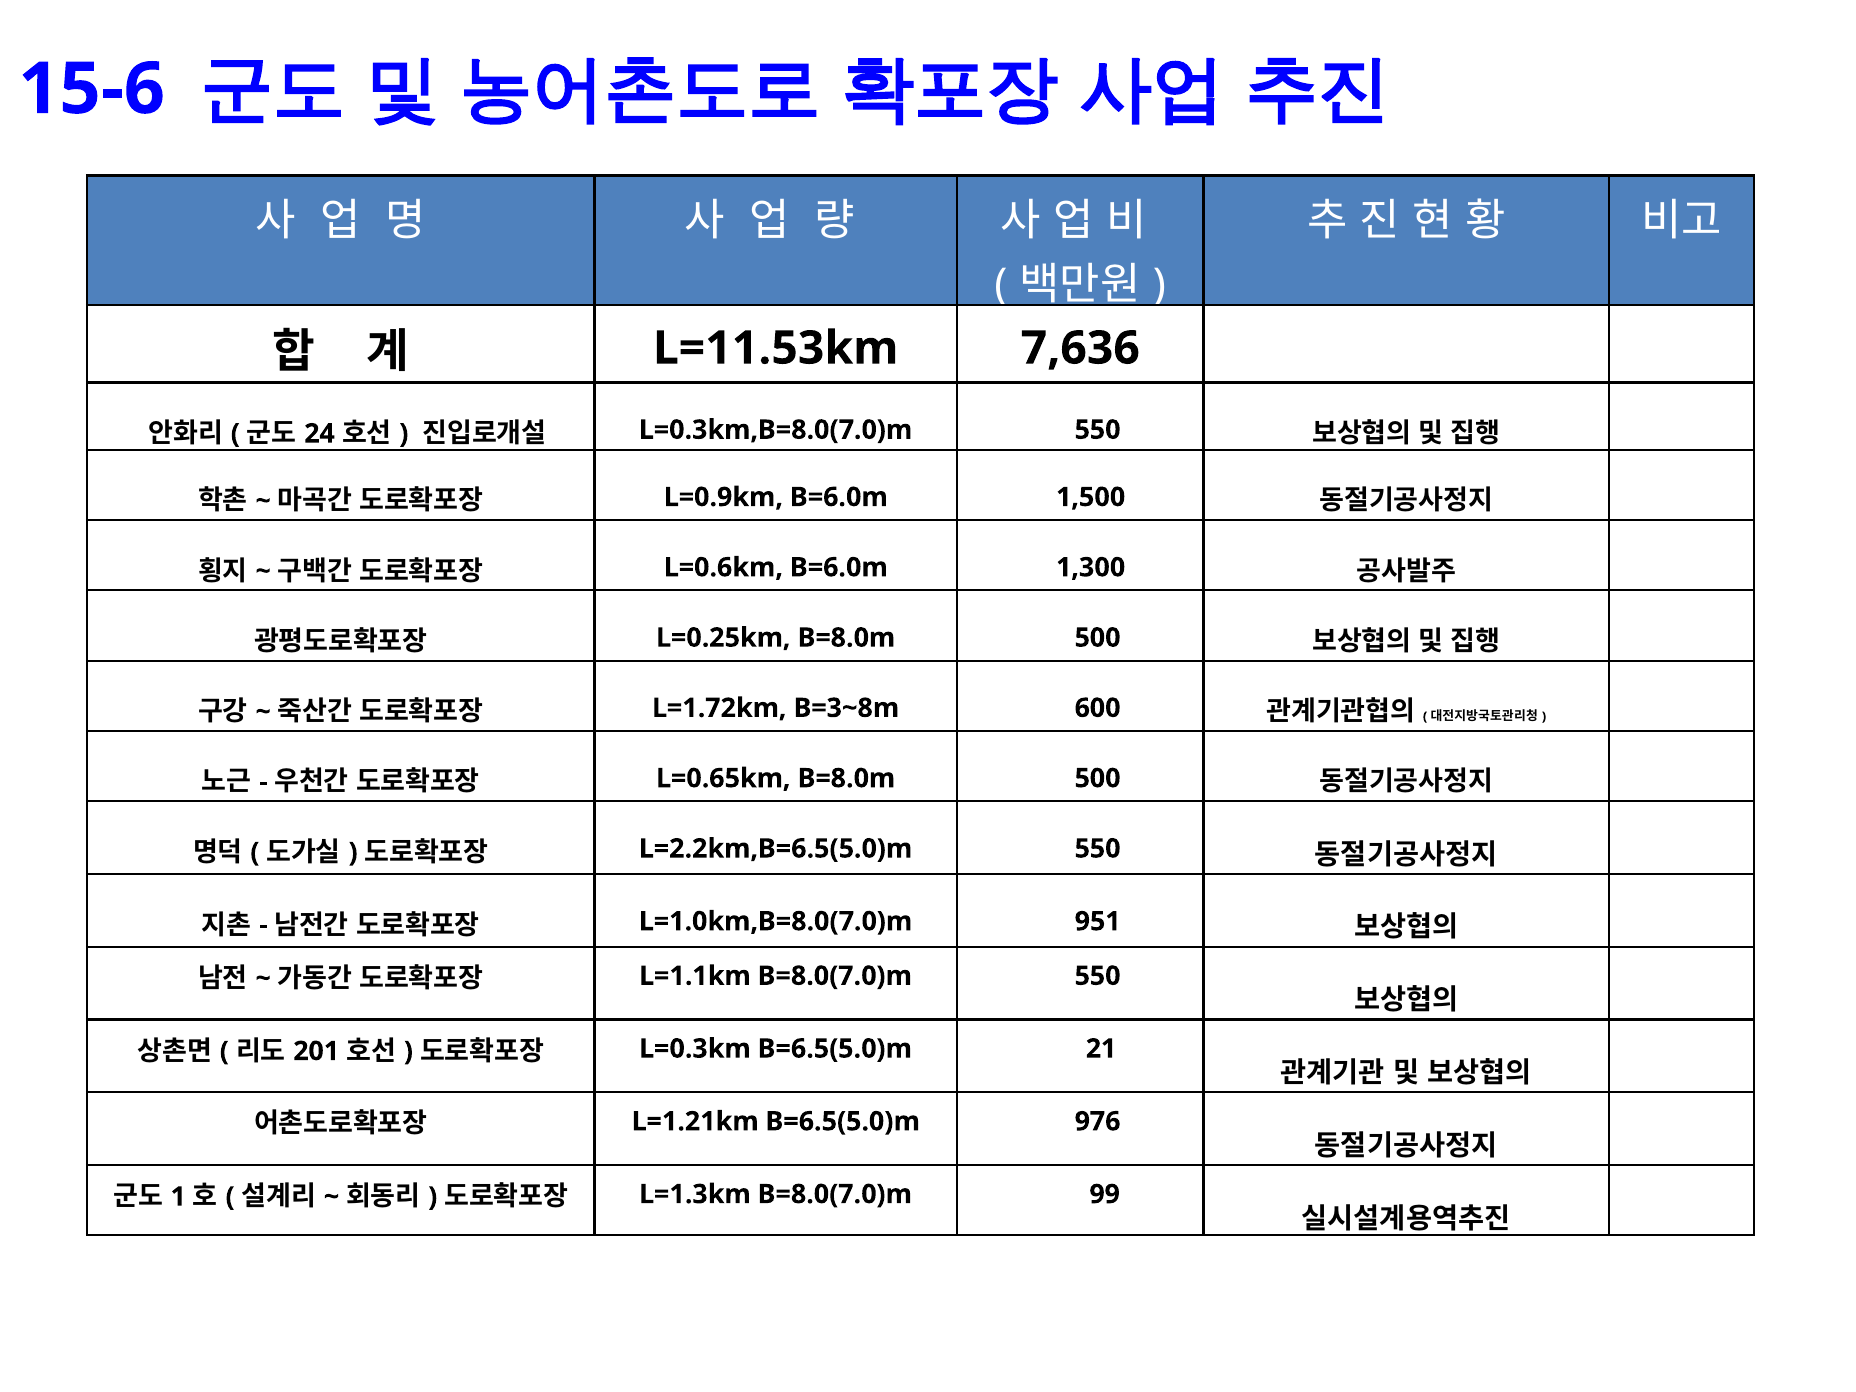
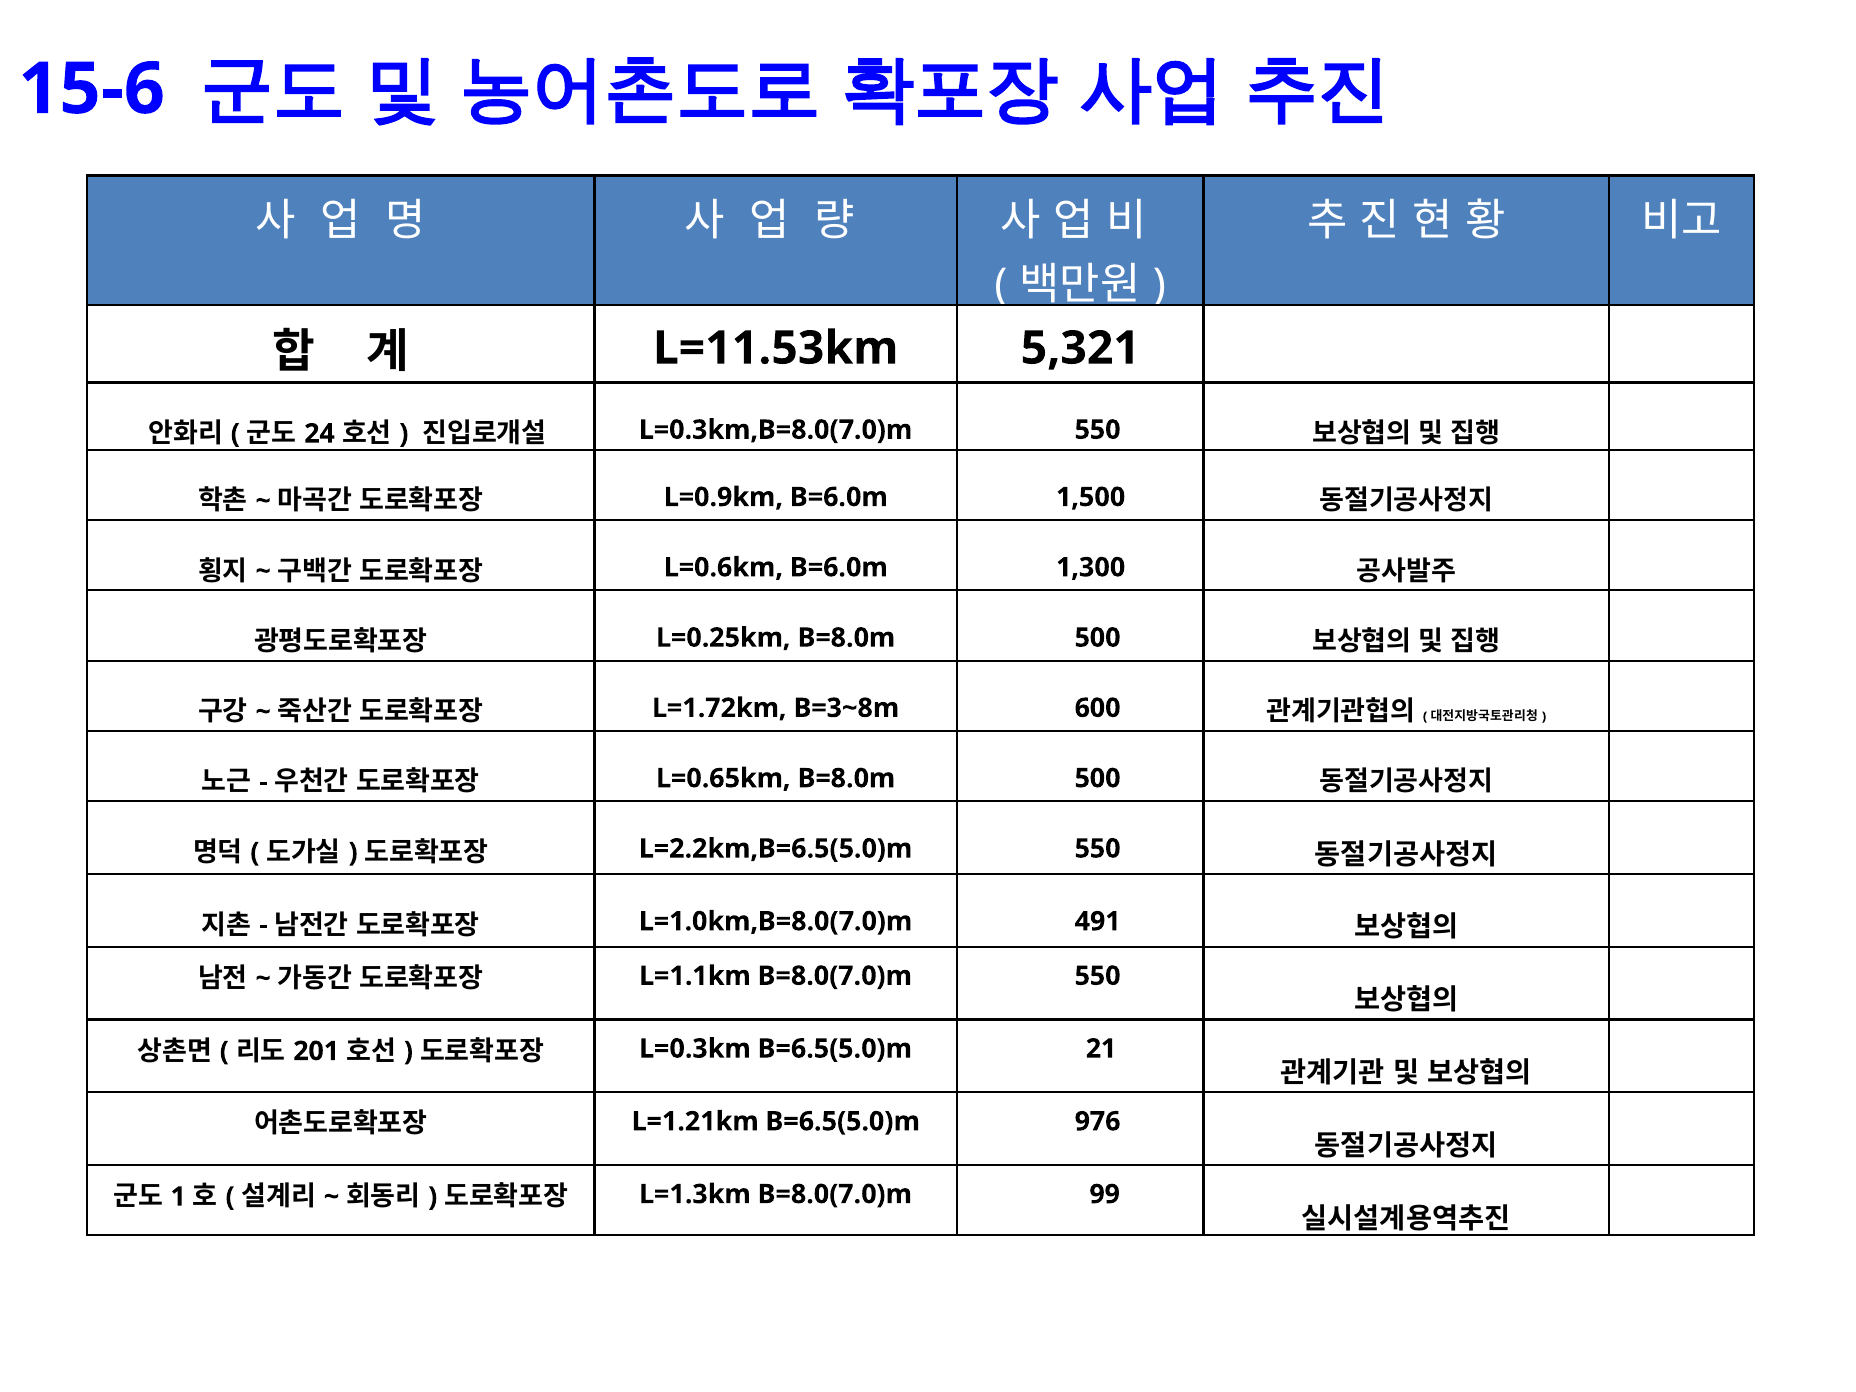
7,636: 7,636 -> 5,321
951: 951 -> 491
